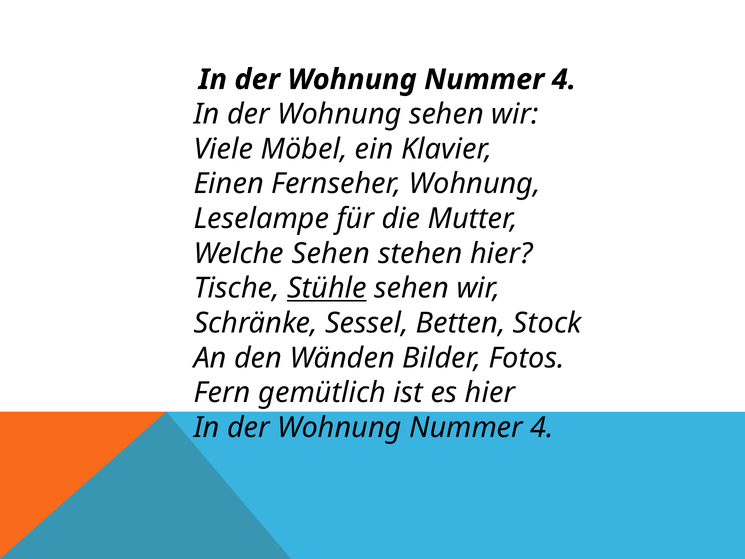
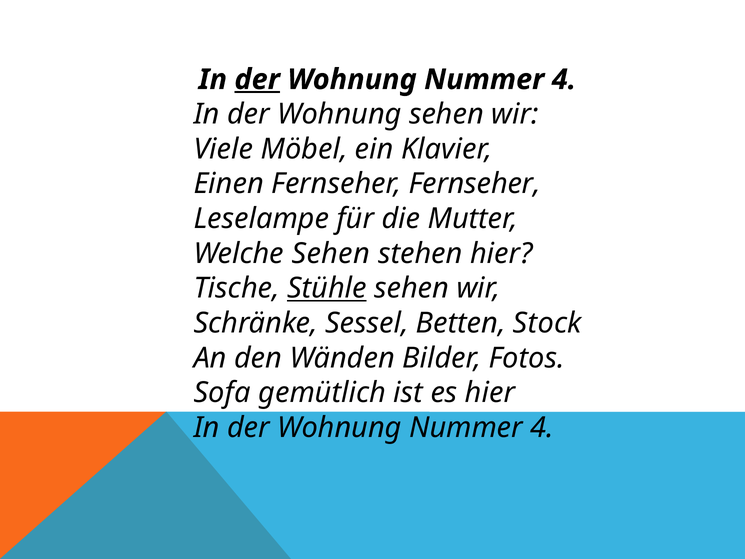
der at (257, 79) underline: none -> present
Fernseher Wohnung: Wohnung -> Fernseher
Fern: Fern -> Sofa
